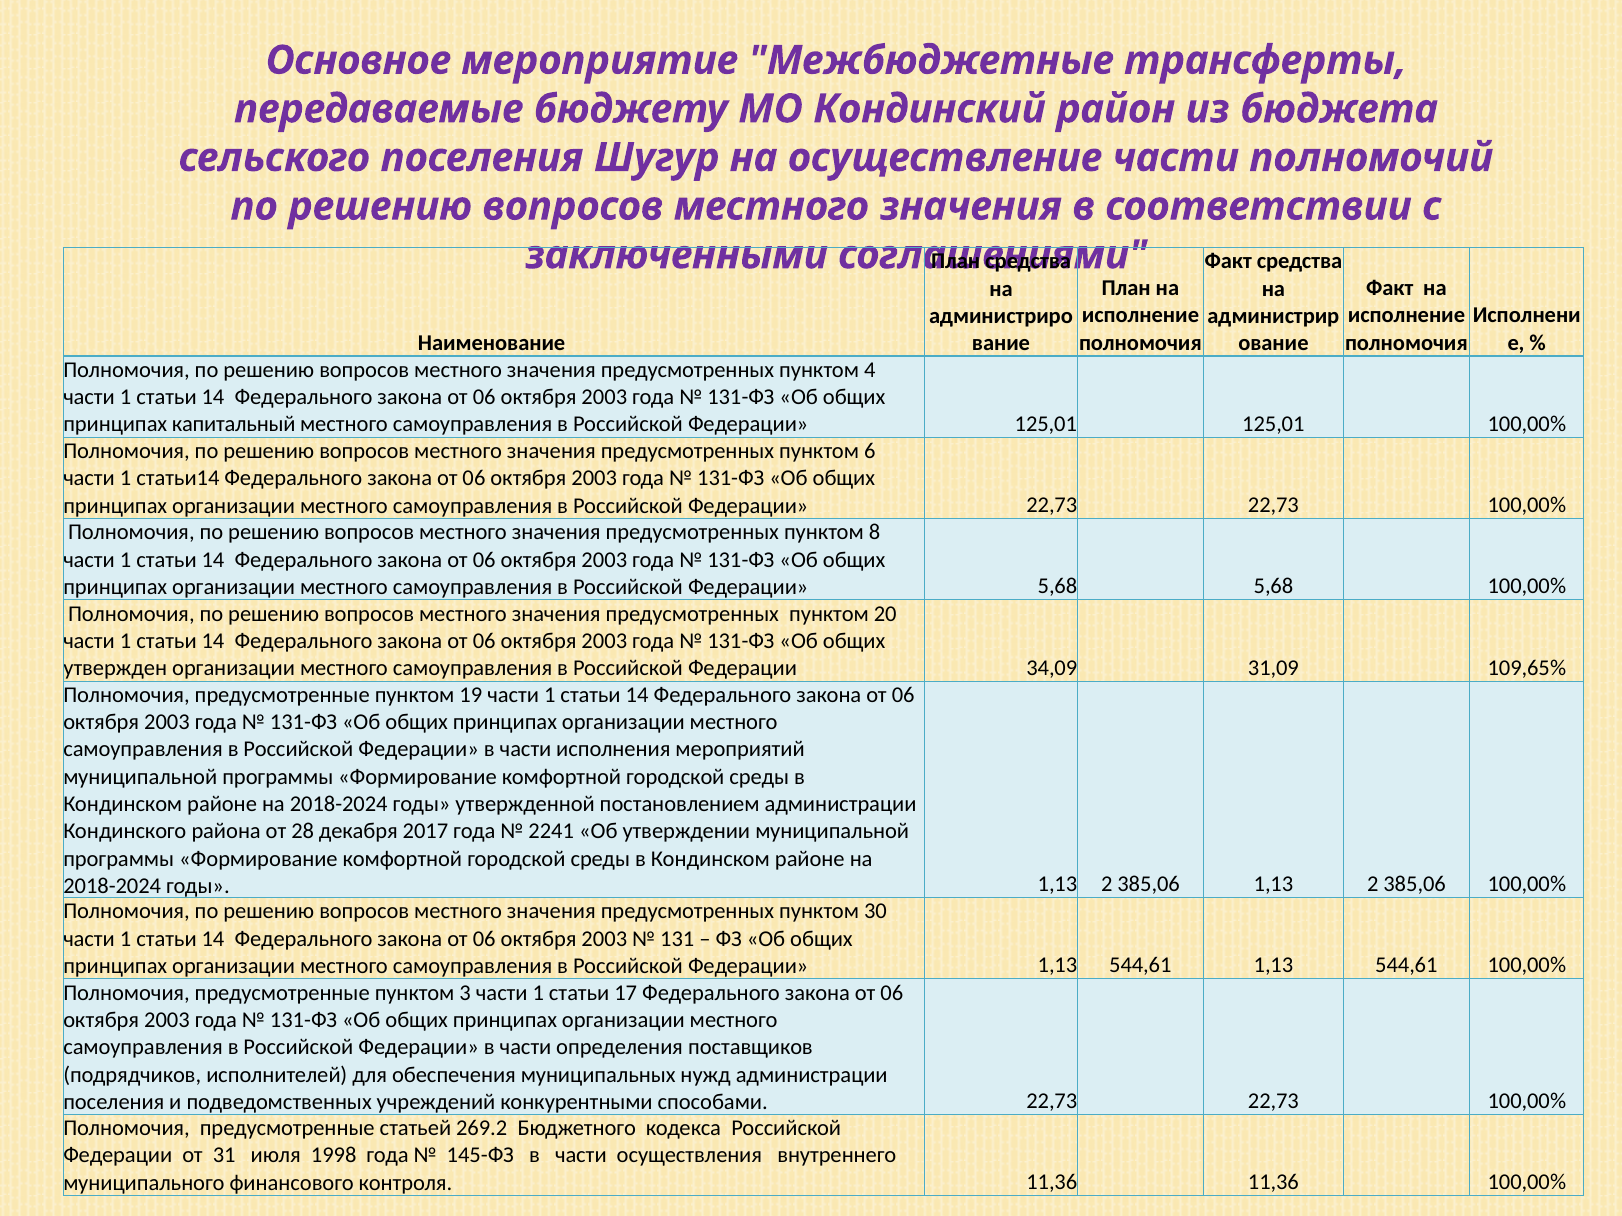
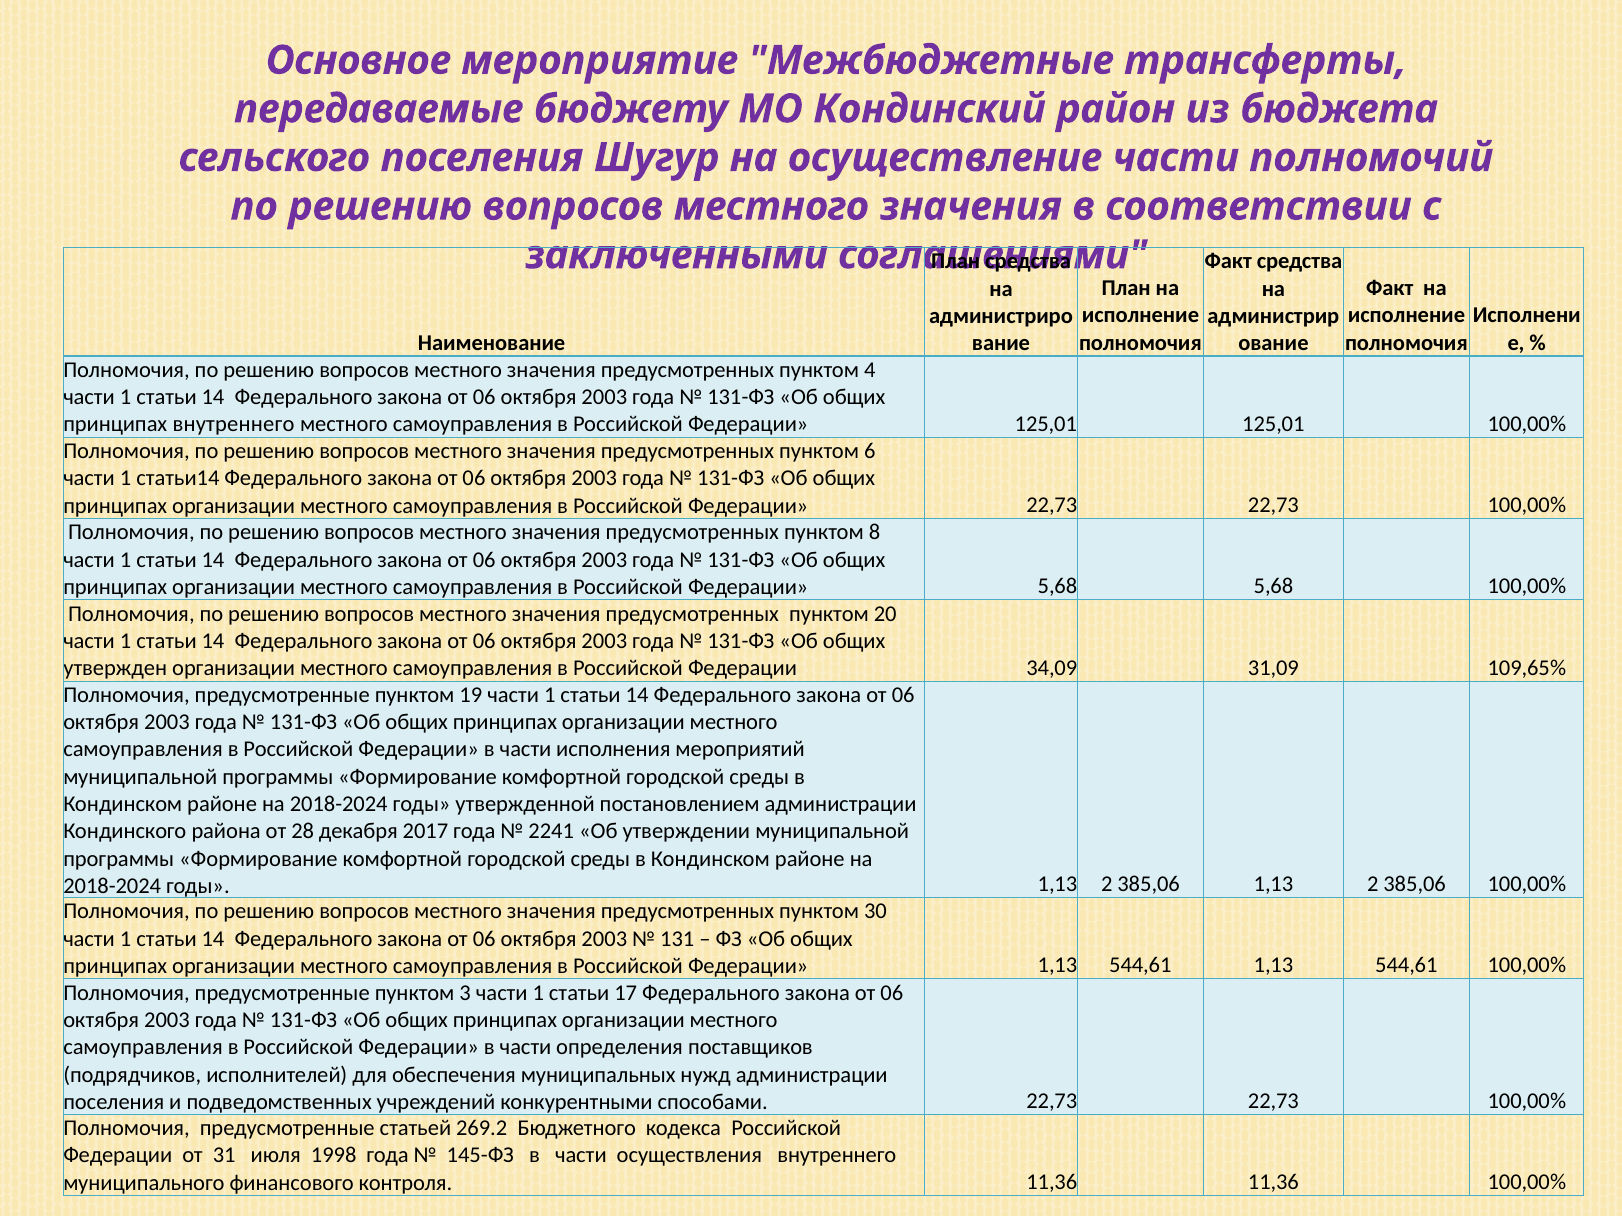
принципах капитальный: капитальный -> внутреннего
